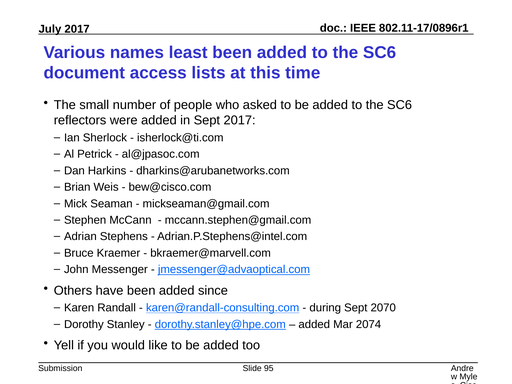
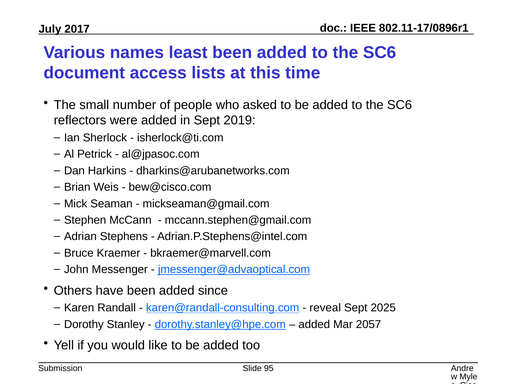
Sept 2017: 2017 -> 2019
during: during -> reveal
2070: 2070 -> 2025
2074: 2074 -> 2057
